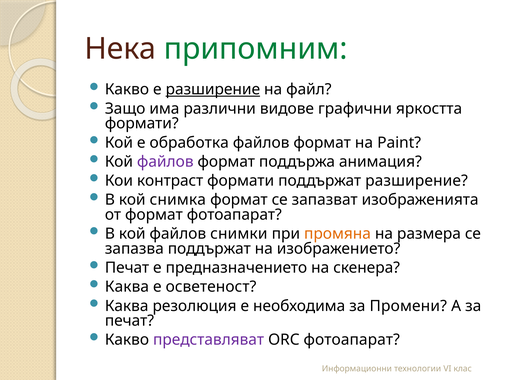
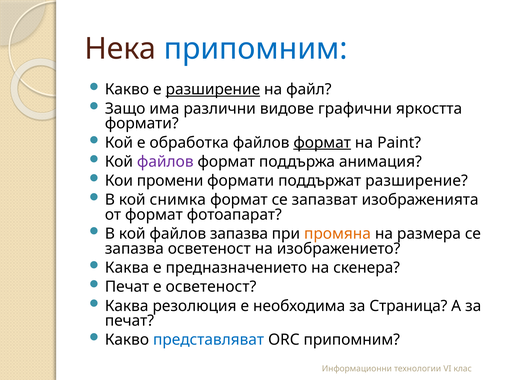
припомним at (256, 49) colour: green -> blue
формат at (322, 143) underline: none -> present
контраст: контраст -> промени
файлов снимки: снимки -> запазва
запазва поддържат: поддържат -> осветеност
Печат at (127, 268): Печат -> Каква
Каква at (127, 287): Каква -> Печат
Промени: Промени -> Страница
представляват colour: purple -> blue
ORC фотоапарат: фотоапарат -> припомним
